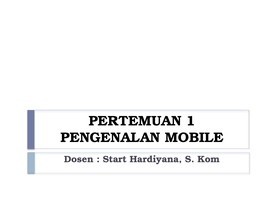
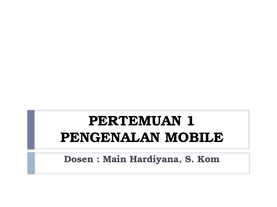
Start: Start -> Main
